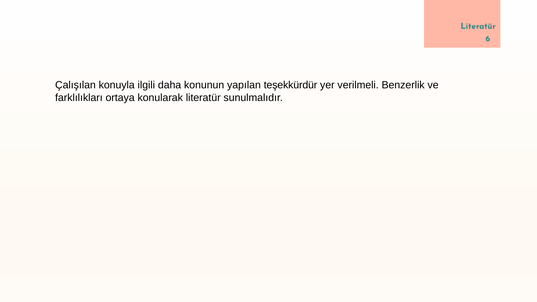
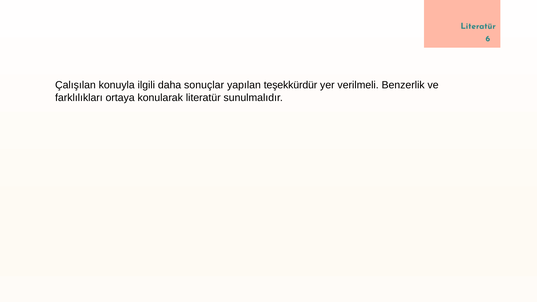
konunun: konunun -> sonuçlar
